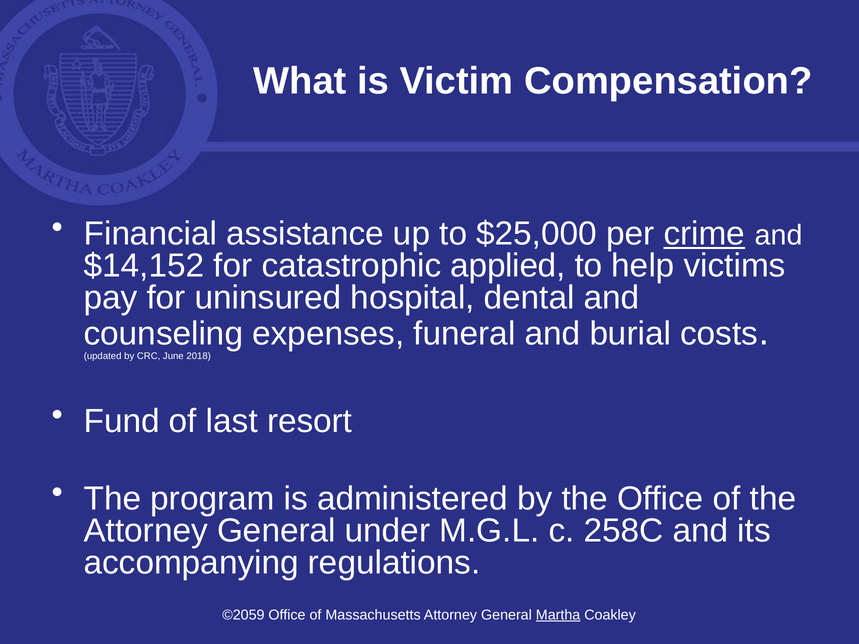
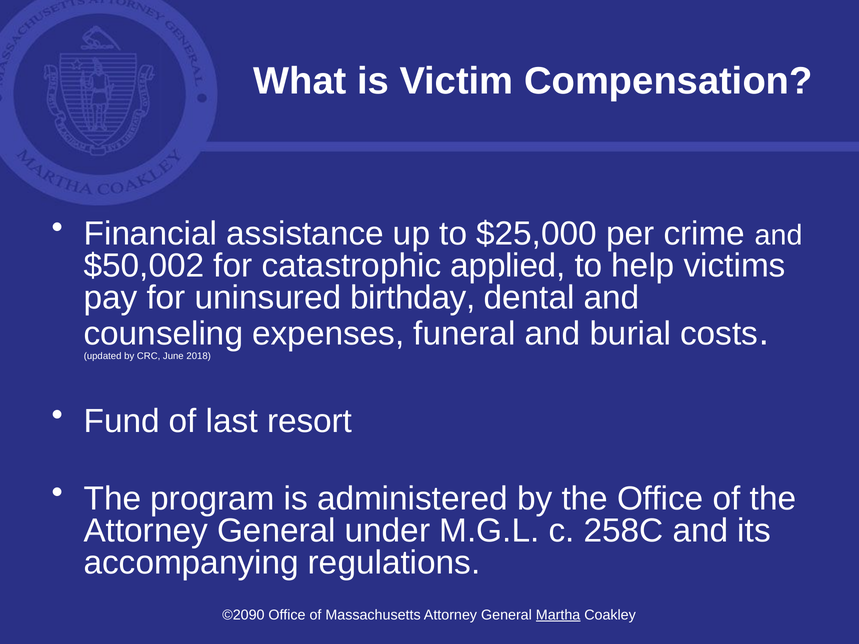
crime underline: present -> none
$14,152: $14,152 -> $50,002
hospital: hospital -> birthday
©2059: ©2059 -> ©2090
